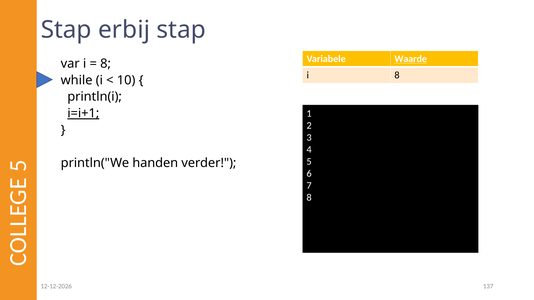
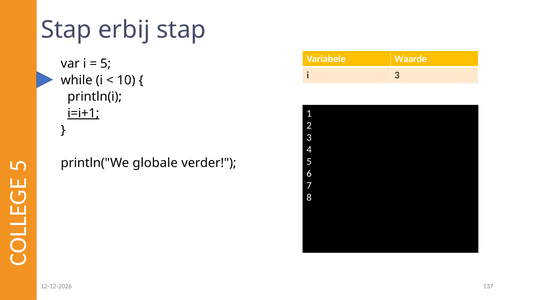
Waarde underline: present -> none
8 at (106, 64): 8 -> 5
i 8: 8 -> 3
handen: handen -> globale
